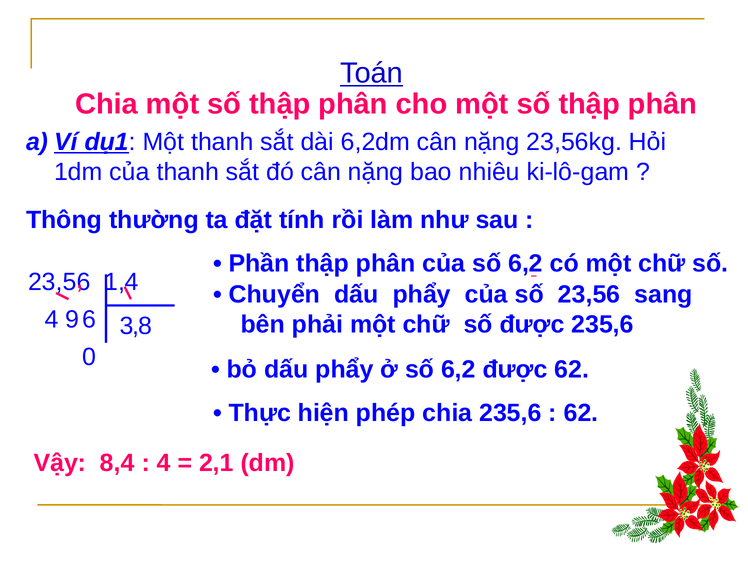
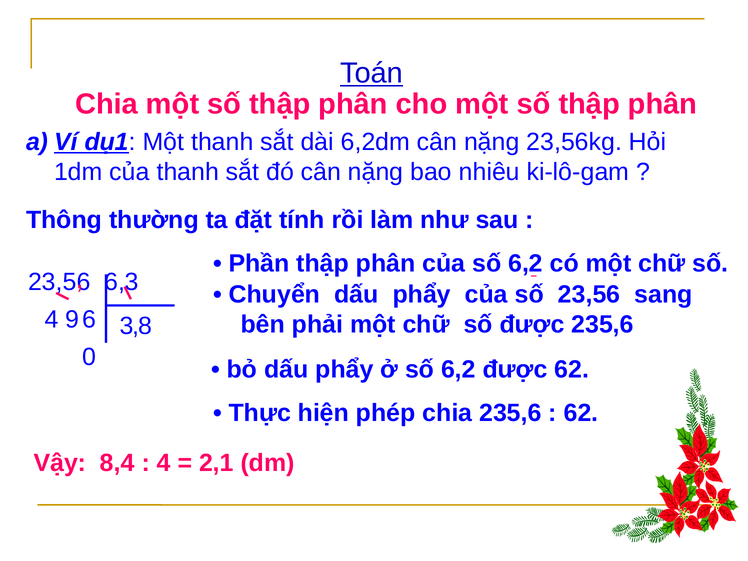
1,4: 1,4 -> 6,3
